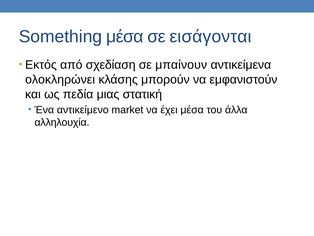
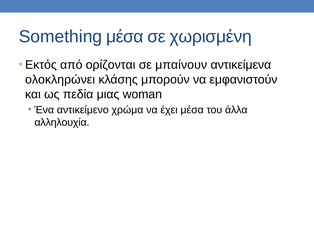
εισάγονται: εισάγονται -> χωρισμένη
σχεδίαση: σχεδίαση -> ορίζονται
στατική: στατική -> woman
market: market -> χρώμα
